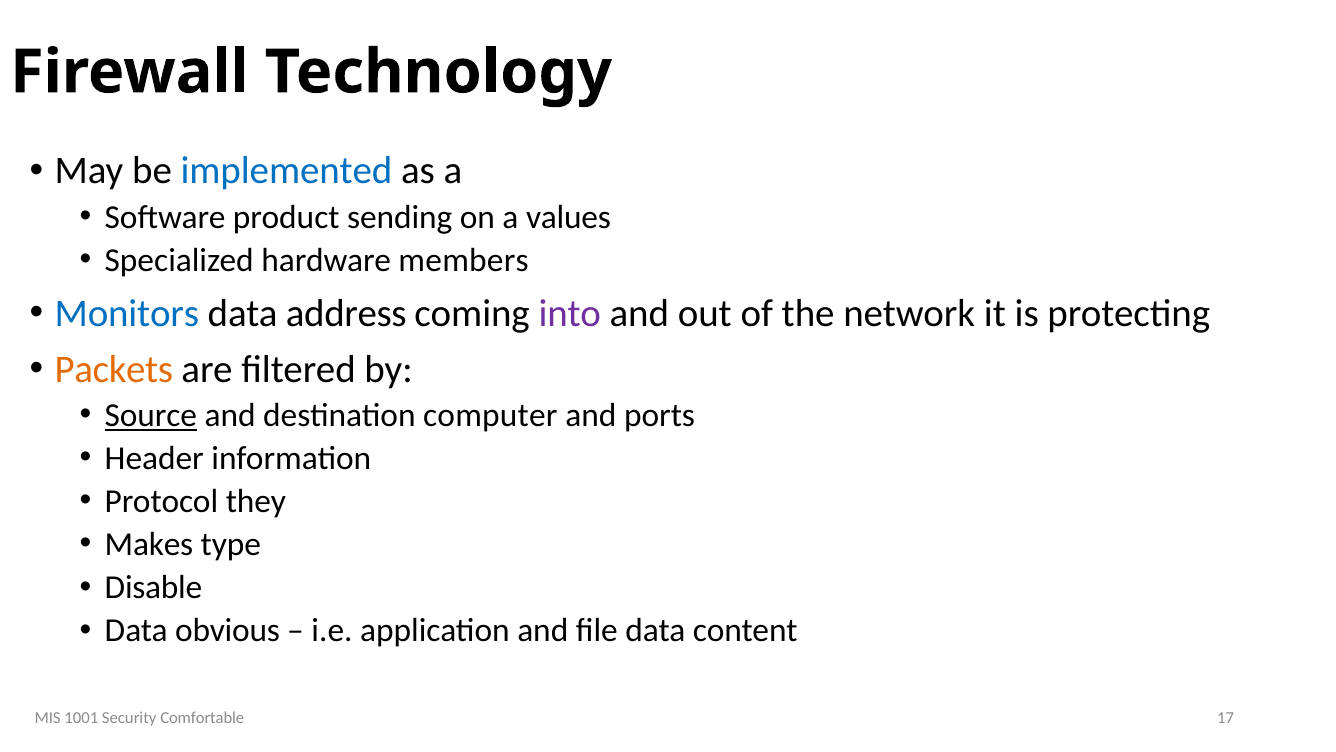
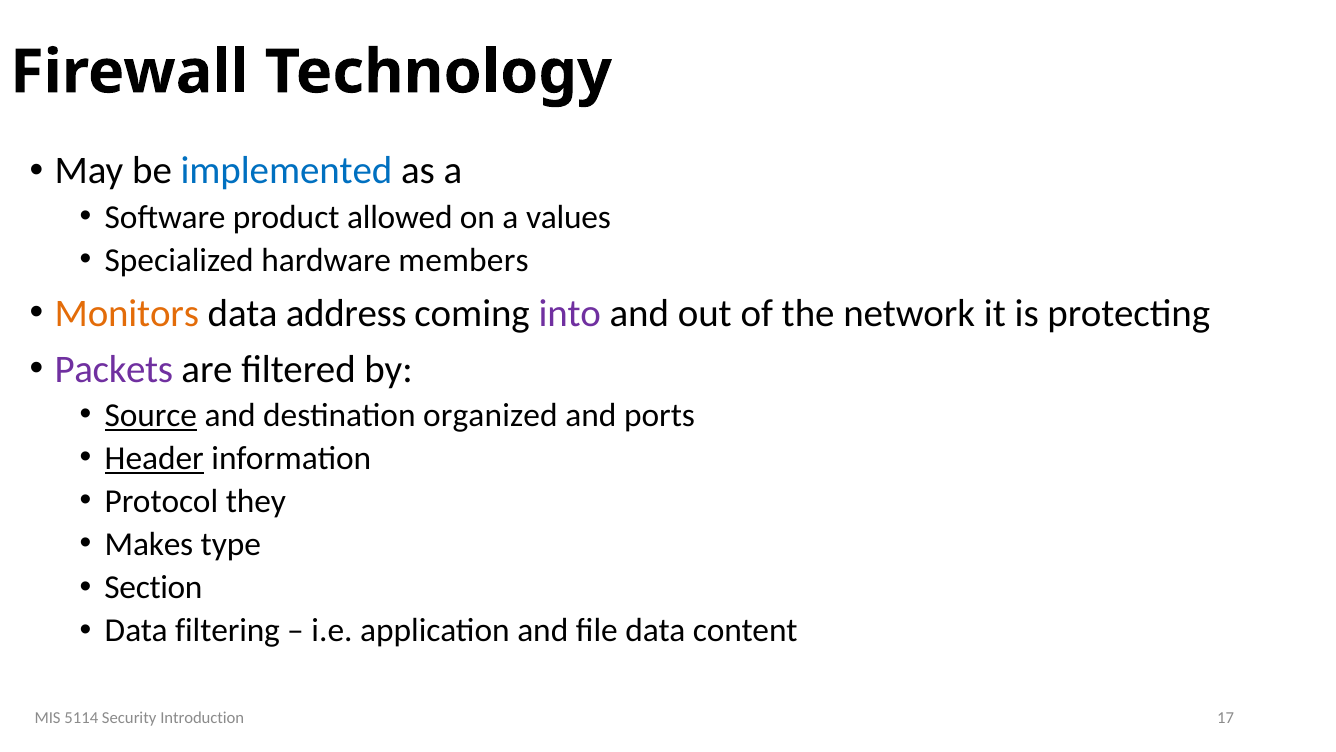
sending: sending -> allowed
Monitors colour: blue -> orange
Packets colour: orange -> purple
computer: computer -> organized
Header underline: none -> present
Disable: Disable -> Section
obvious: obvious -> filtering
1001: 1001 -> 5114
Comfortable: Comfortable -> Introduction
